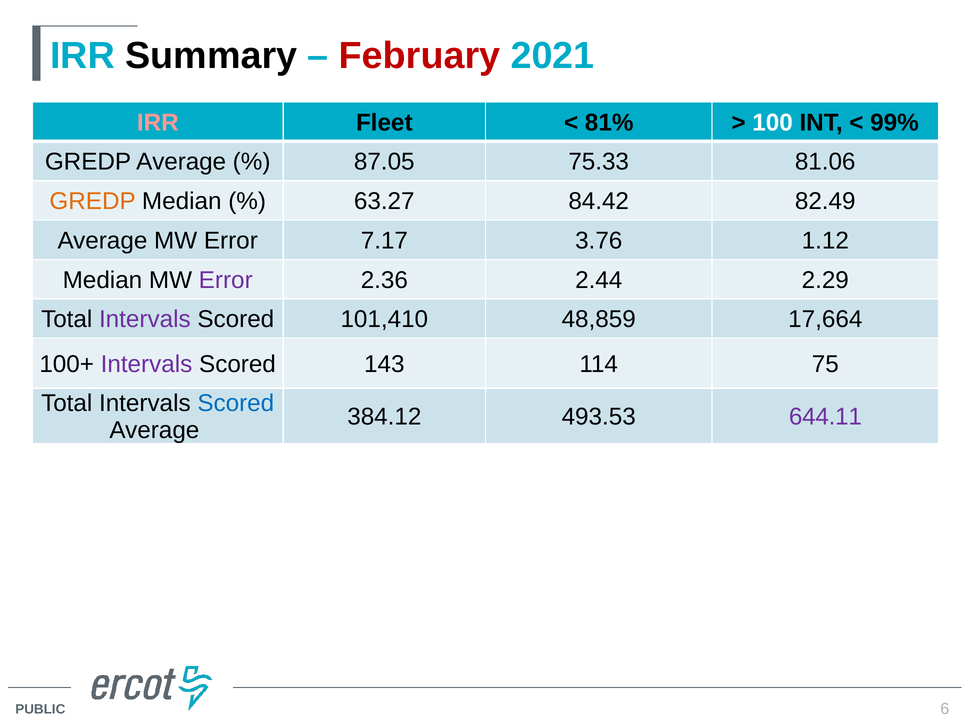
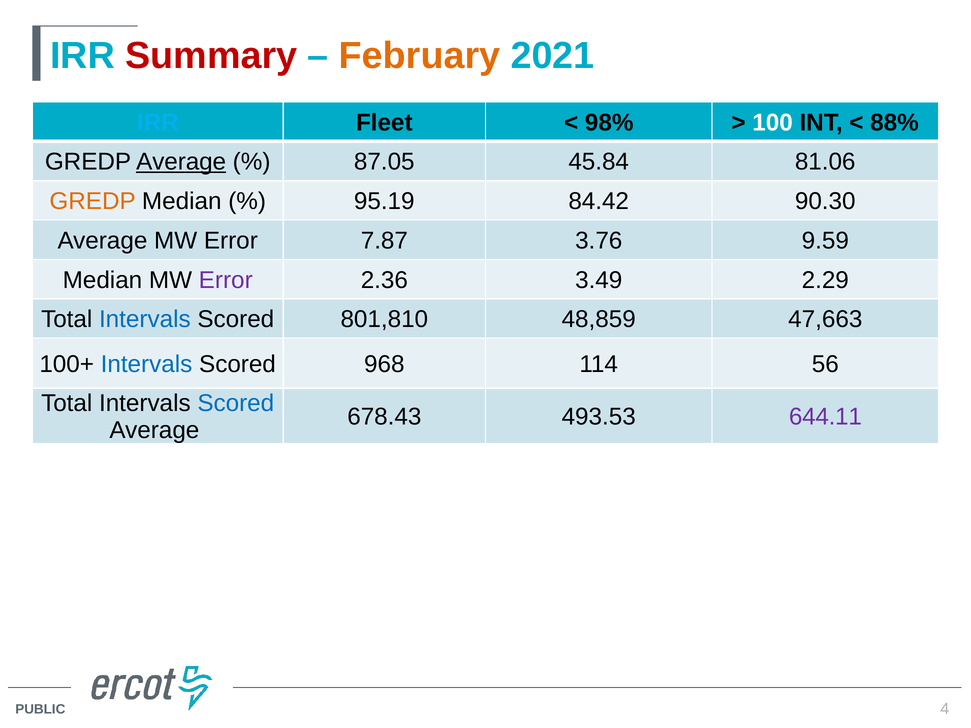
Summary colour: black -> red
February colour: red -> orange
IRR at (158, 123) colour: pink -> light blue
81%: 81% -> 98%
99%: 99% -> 88%
Average at (181, 162) underline: none -> present
75.33: 75.33 -> 45.84
63.27: 63.27 -> 95.19
82.49: 82.49 -> 90.30
7.17: 7.17 -> 7.87
1.12: 1.12 -> 9.59
2.44: 2.44 -> 3.49
Intervals at (145, 319) colour: purple -> blue
101,410: 101,410 -> 801,810
17,664: 17,664 -> 47,663
Intervals at (147, 364) colour: purple -> blue
143: 143 -> 968
75: 75 -> 56
384.12: 384.12 -> 678.43
6: 6 -> 4
